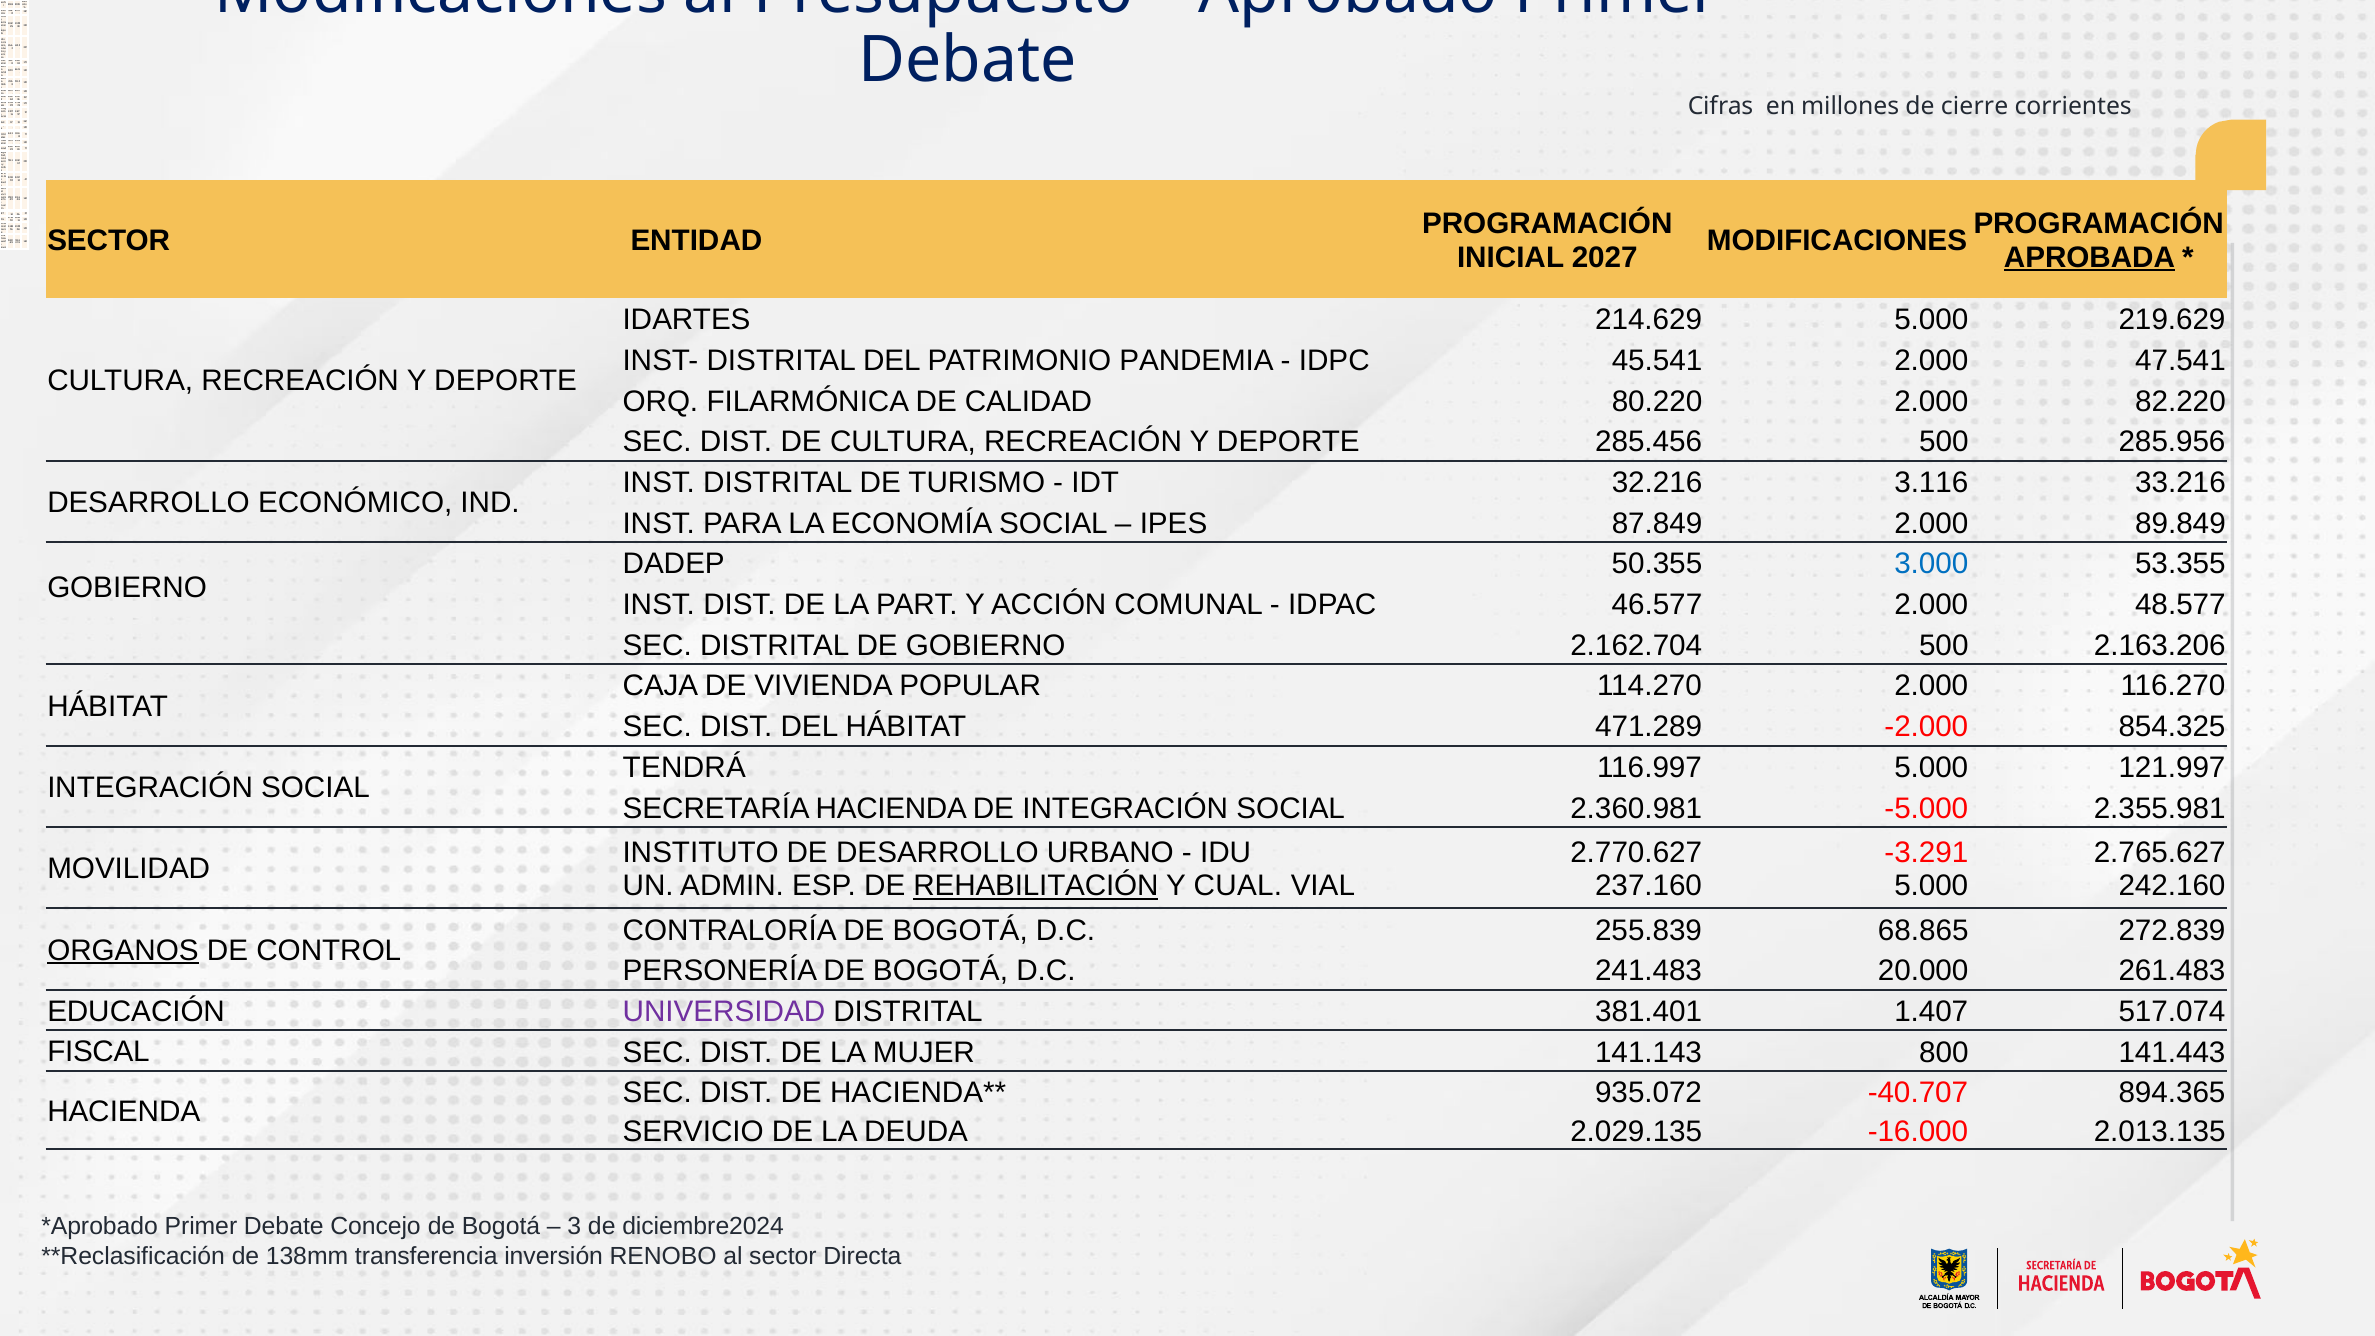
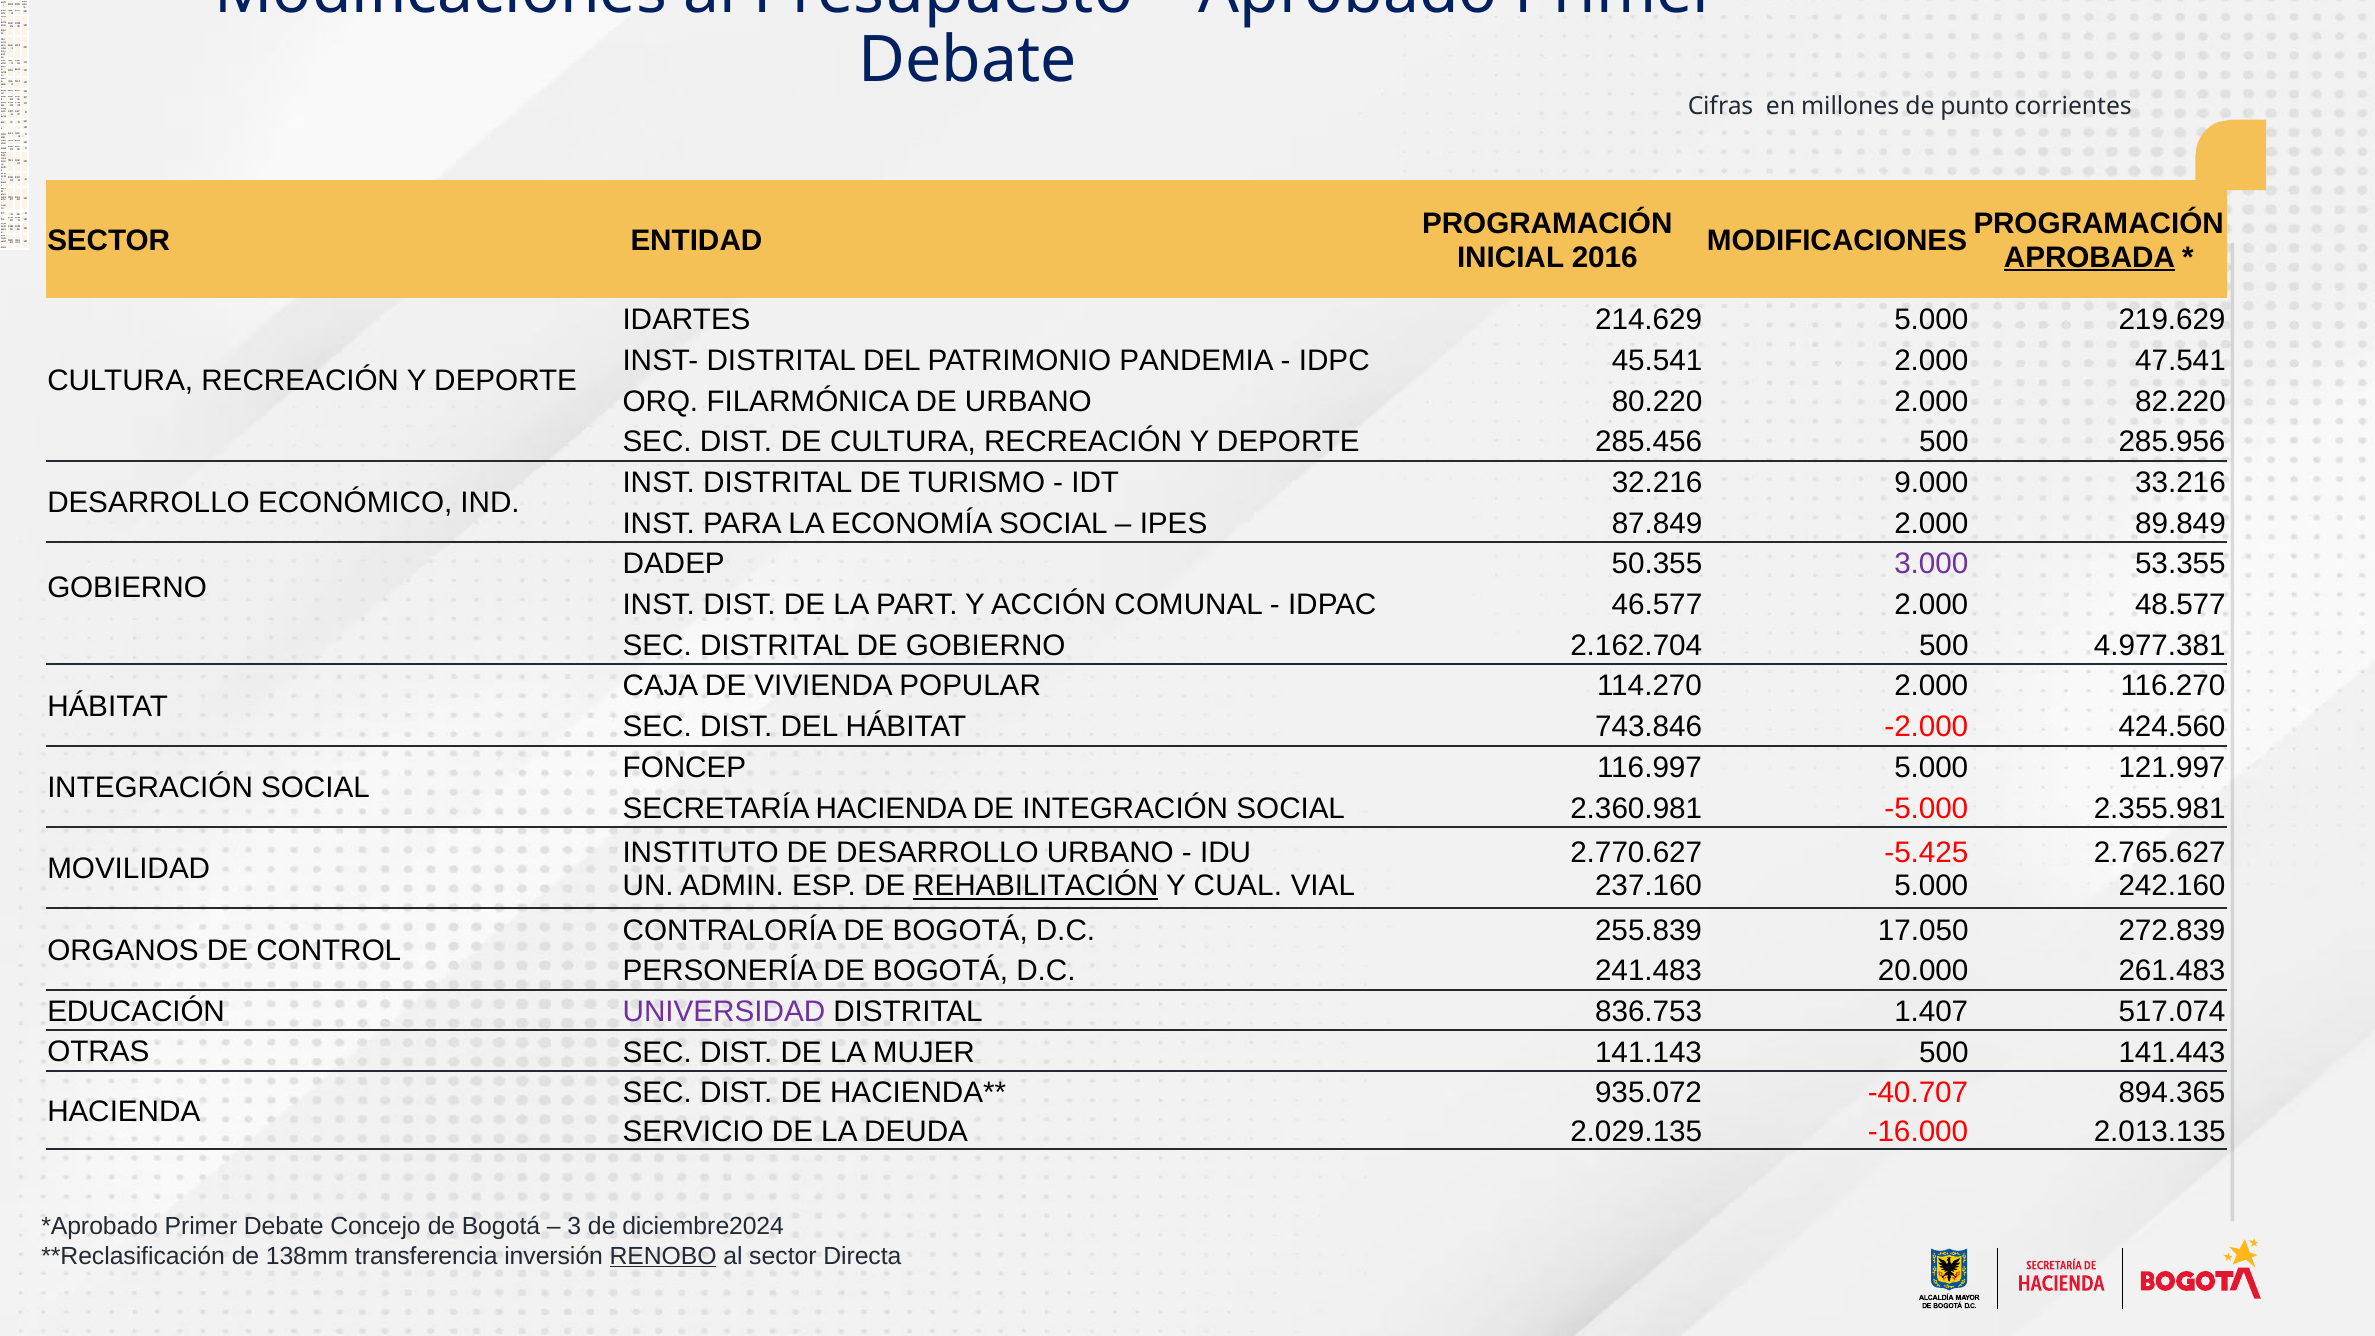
cierre: cierre -> punto
2027: 2027 -> 2016
DE CALIDAD: CALIDAD -> URBANO
3.116: 3.116 -> 9.000
3.000 colour: blue -> purple
2.163.206: 2.163.206 -> 4.977.381
471.289: 471.289 -> 743.846
854.325: 854.325 -> 424.560
TENDRÁ: TENDRÁ -> FONCEP
-3.291: -3.291 -> -5.425
68.865: 68.865 -> 17.050
ORGANOS underline: present -> none
381.401: 381.401 -> 836.753
FISCAL at (98, 1052): FISCAL -> OTRAS
141.143 800: 800 -> 500
RENOBO underline: none -> present
